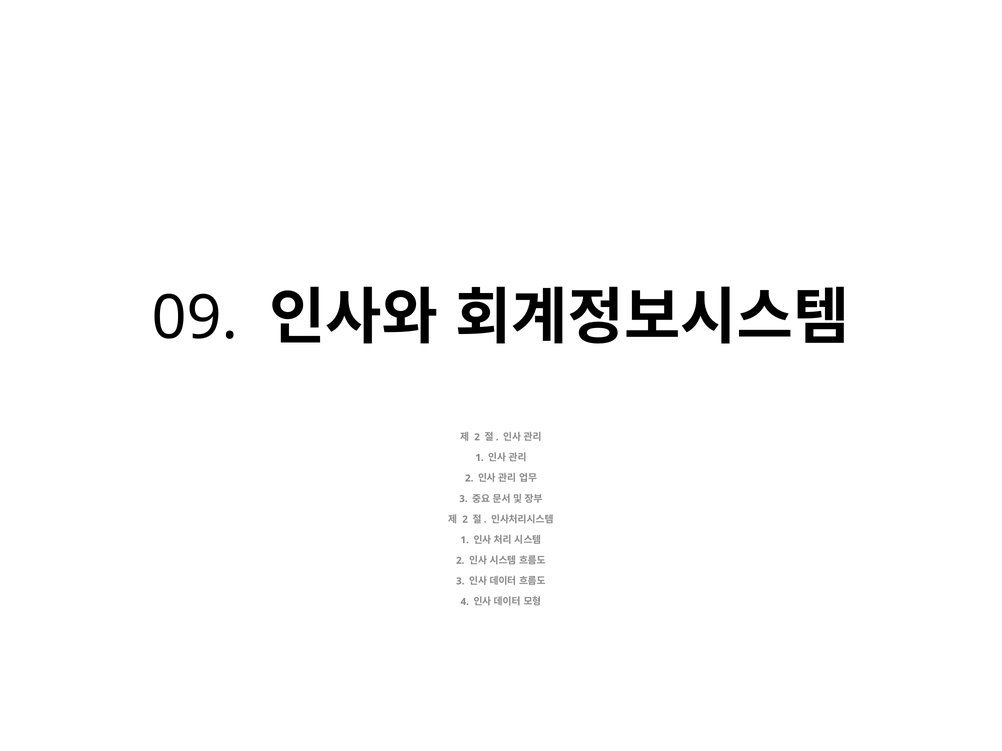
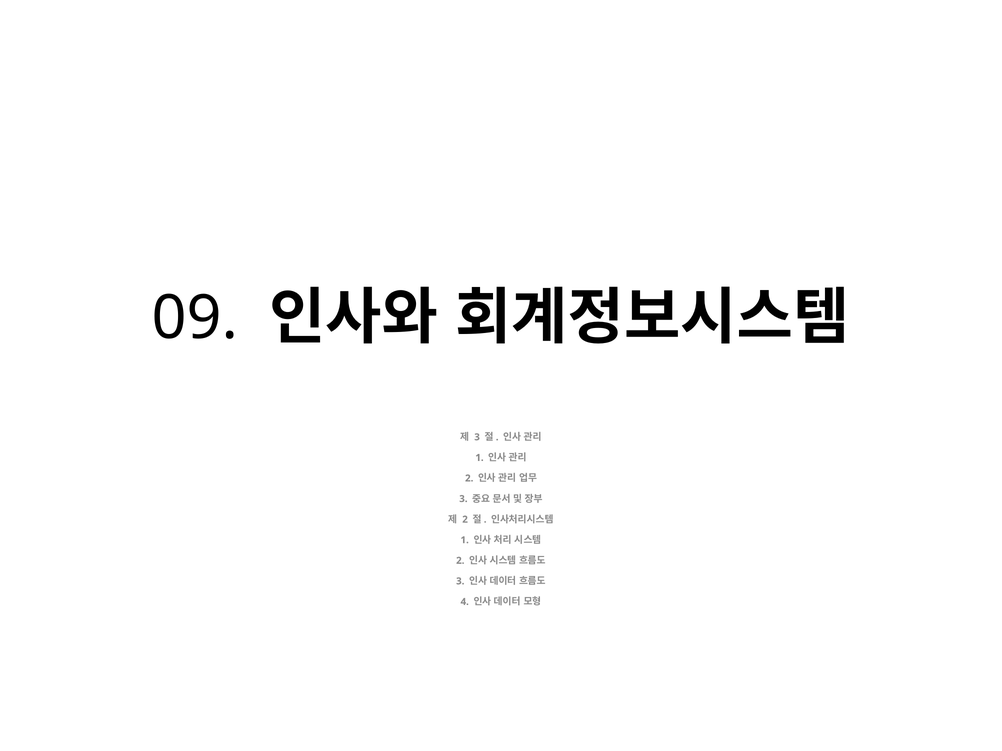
2 at (477, 437): 2 -> 3
